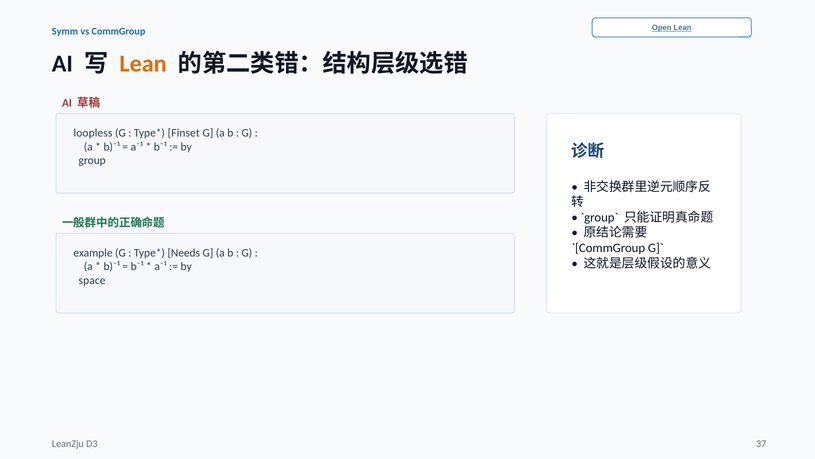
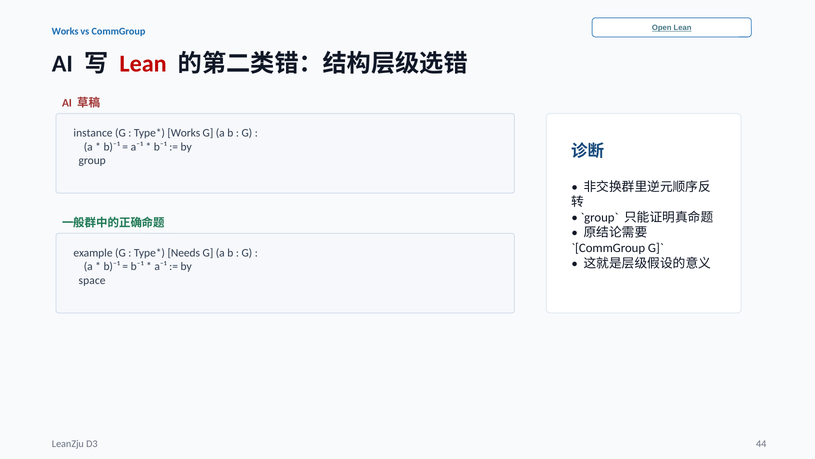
Symm at (65, 31): Symm -> Works
Lean at (143, 64) colour: orange -> red
loopless: loopless -> instance
Finset at (184, 133): Finset -> Works
37: 37 -> 44
